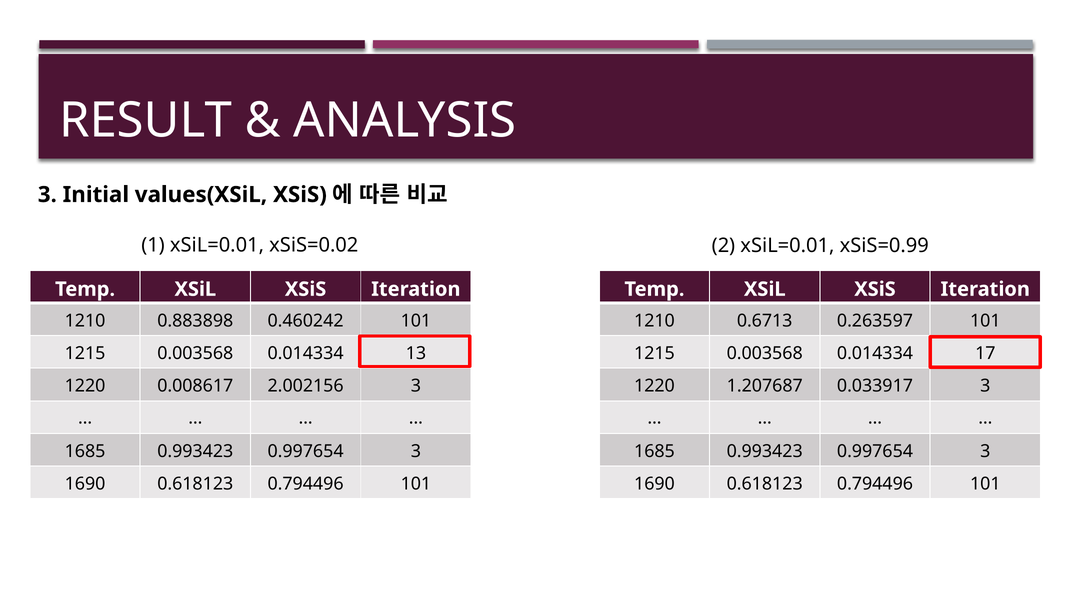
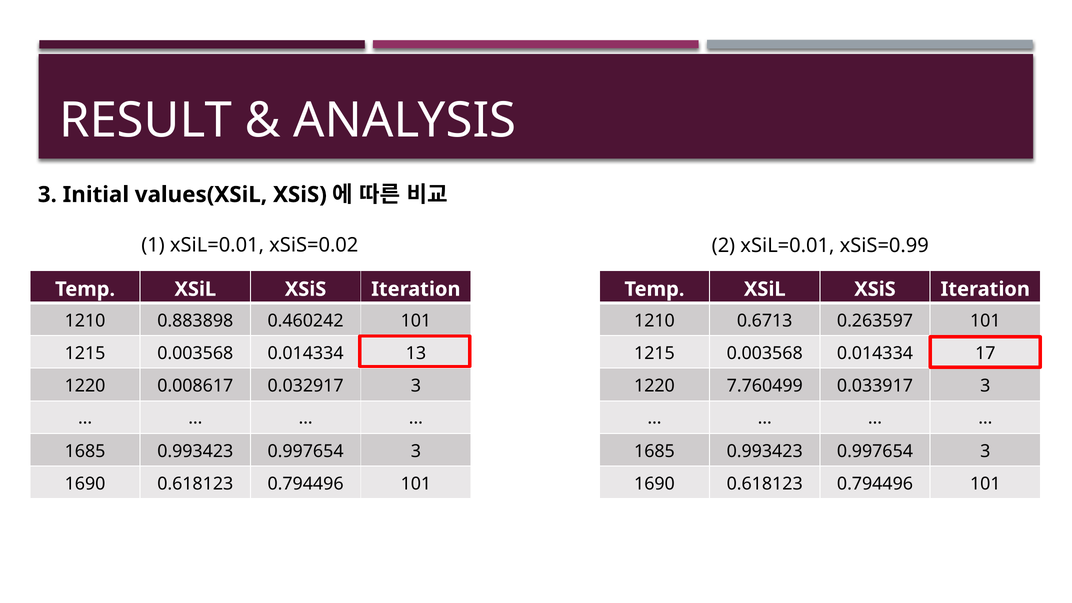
2.002156: 2.002156 -> 0.032917
1.207687: 1.207687 -> 7.760499
